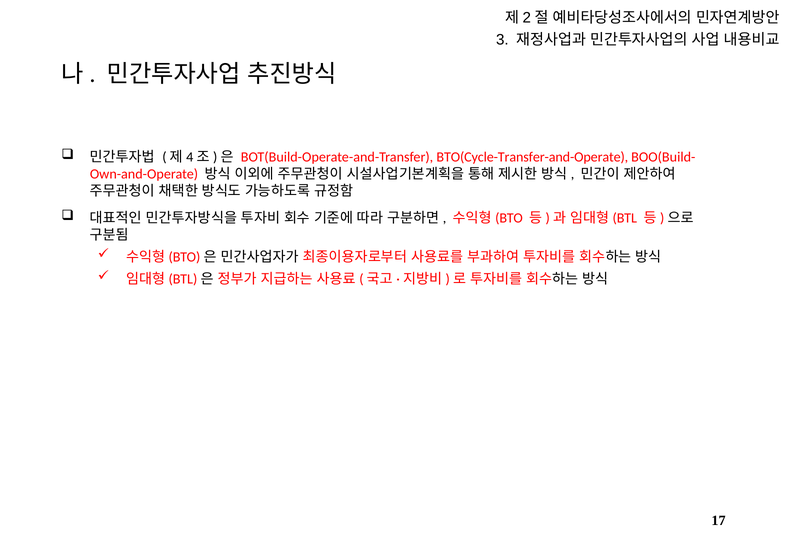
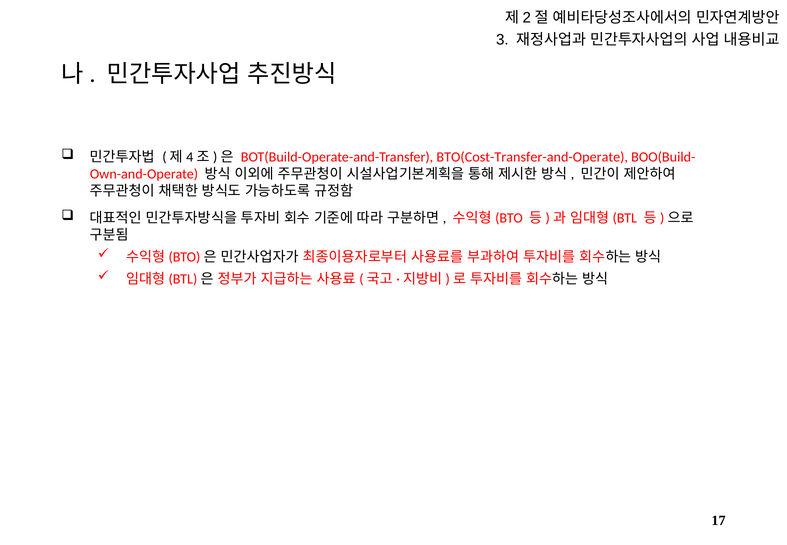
BTO(Cycle-Transfer-and-Operate: BTO(Cycle-Transfer-and-Operate -> BTO(Cost-Transfer-and-Operate
